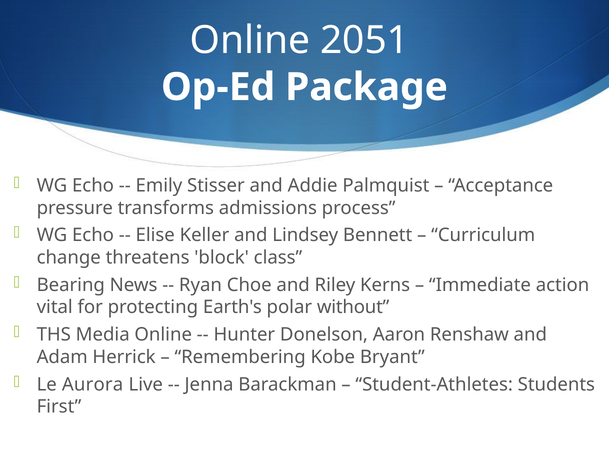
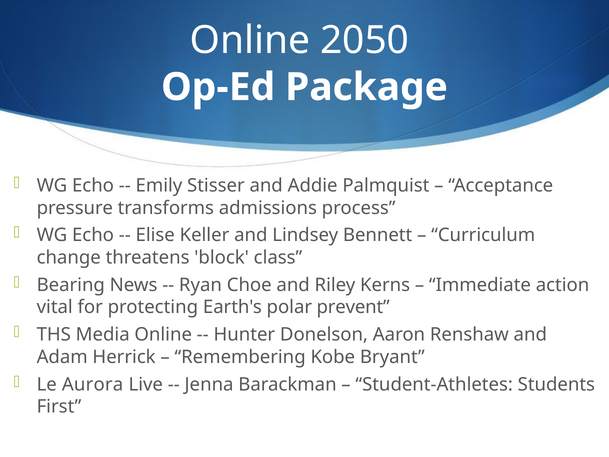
2051: 2051 -> 2050
without: without -> prevent
